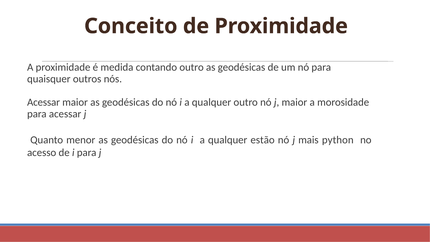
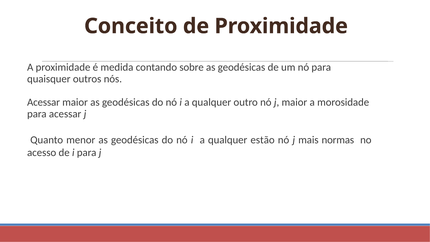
contando outro: outro -> sobre
python: python -> normas
